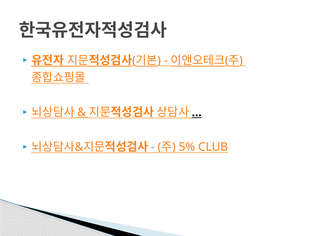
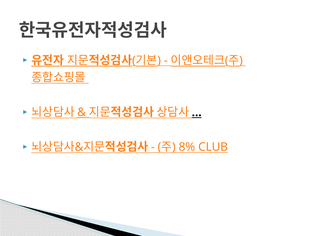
5%: 5% -> 8%
